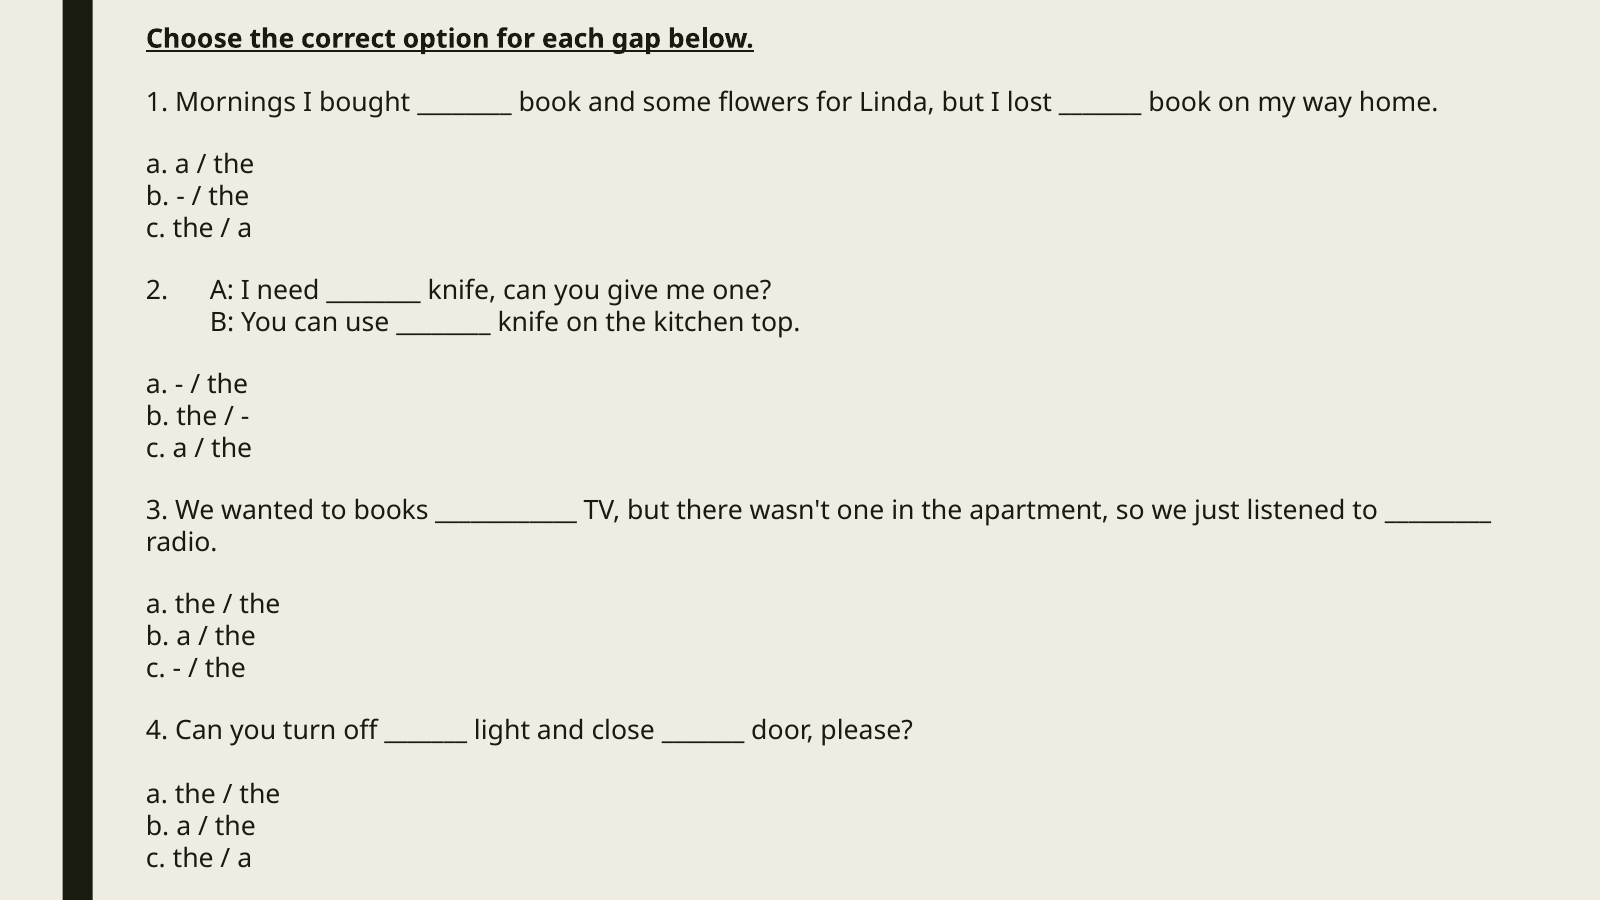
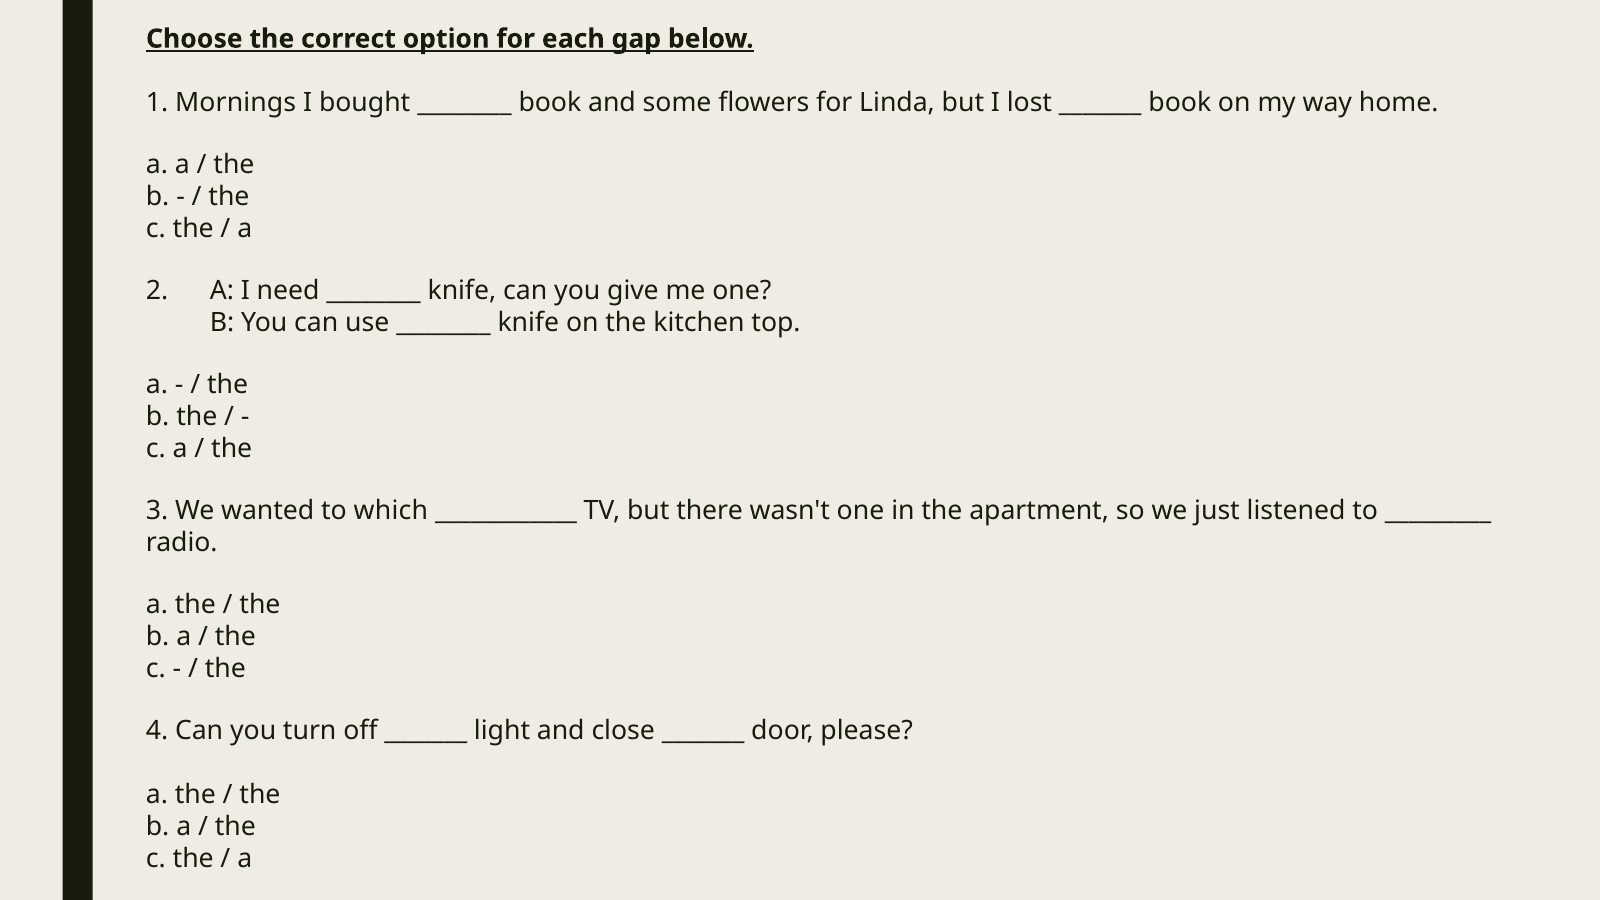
books: books -> which
